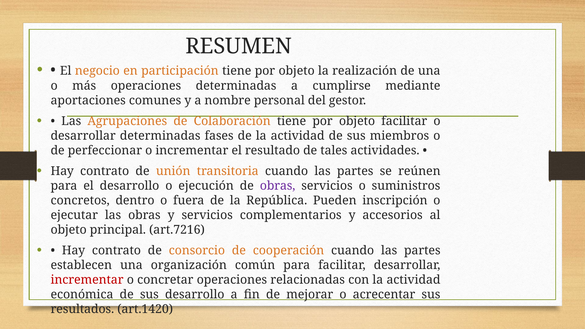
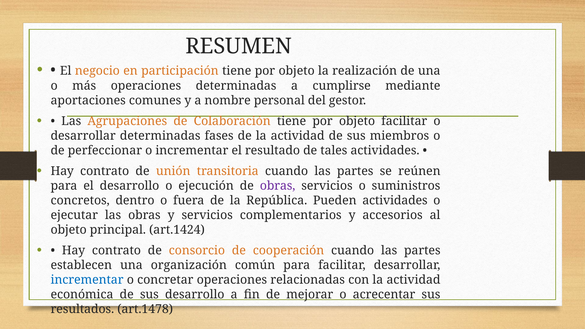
Pueden inscripción: inscripción -> actividades
art.7216: art.7216 -> art.1424
incrementar at (87, 280) colour: red -> blue
art.1420: art.1420 -> art.1478
